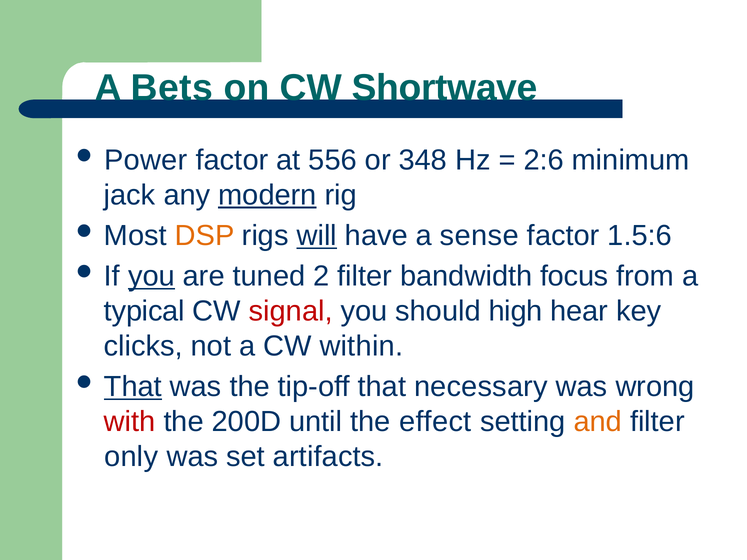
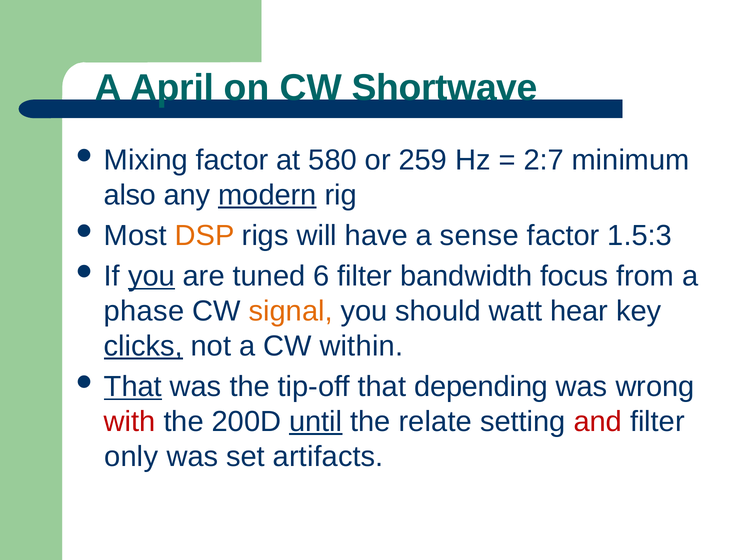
Bets: Bets -> April
Power: Power -> Mixing
556: 556 -> 580
348: 348 -> 259
2:6: 2:6 -> 2:7
jack: jack -> also
will underline: present -> none
1.5:6: 1.5:6 -> 1.5:3
2: 2 -> 6
typical: typical -> phase
signal colour: red -> orange
high: high -> watt
clicks underline: none -> present
necessary: necessary -> depending
until underline: none -> present
effect: effect -> relate
and colour: orange -> red
